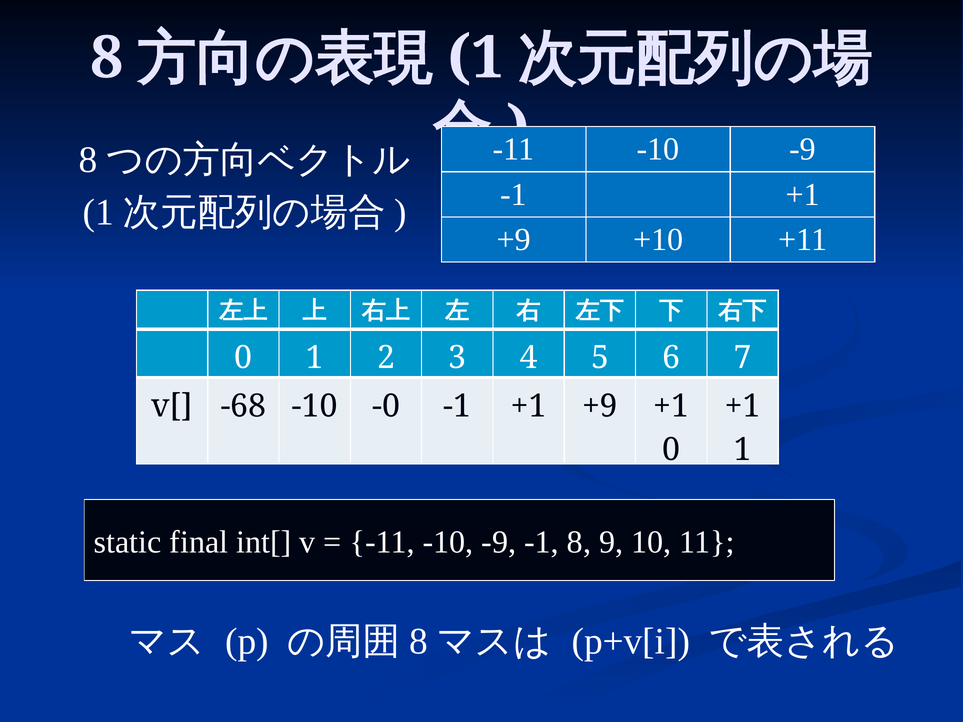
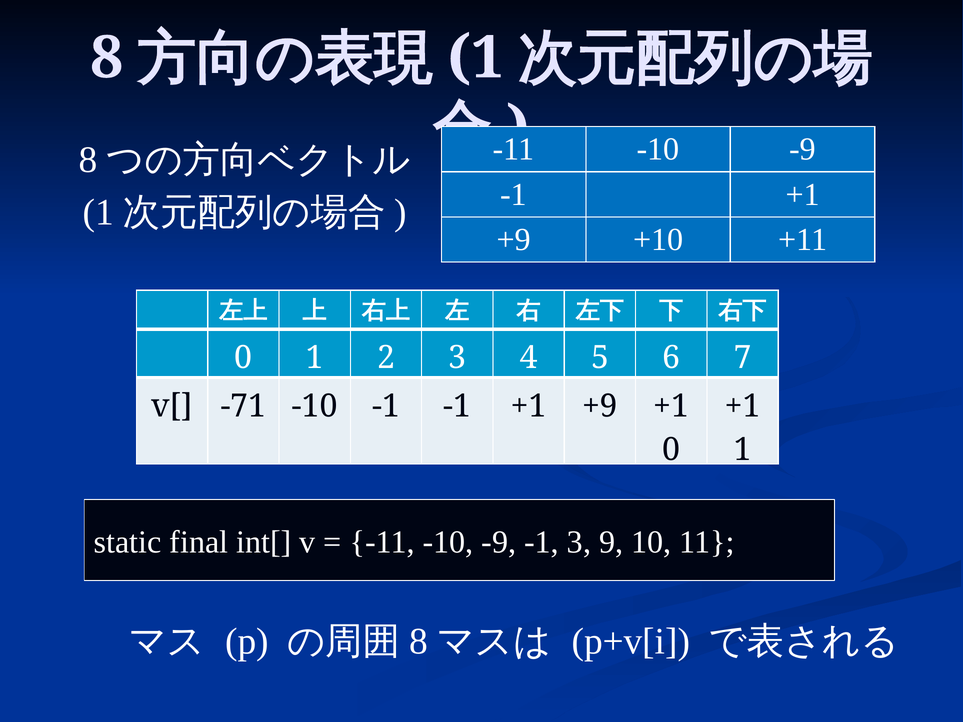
-68: -68 -> -71
-10 -0: -0 -> -1
-1 8: 8 -> 3
